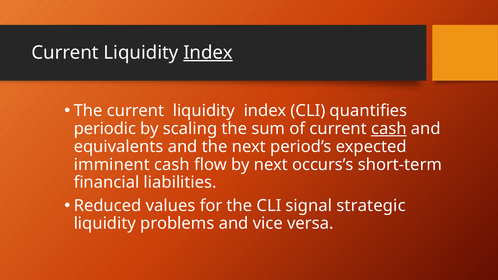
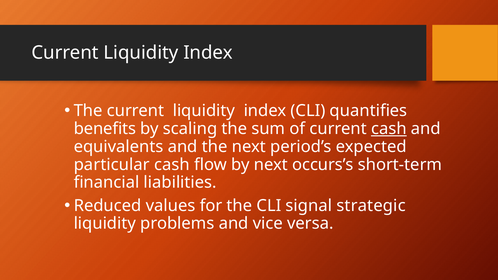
Index at (208, 53) underline: present -> none
periodic: periodic -> benefits
imminent: imminent -> particular
